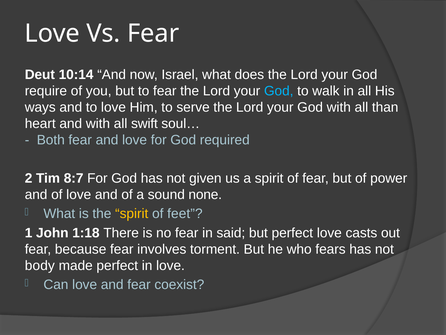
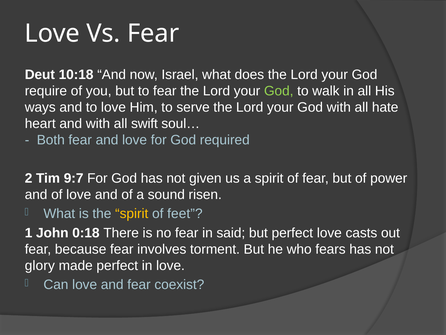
10:14: 10:14 -> 10:18
God at (279, 91) colour: light blue -> light green
than: than -> hate
8:7: 8:7 -> 9:7
none: none -> risen
1:18: 1:18 -> 0:18
body: body -> glory
